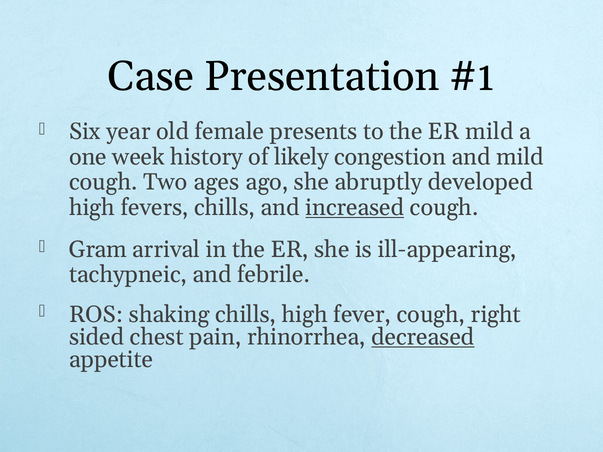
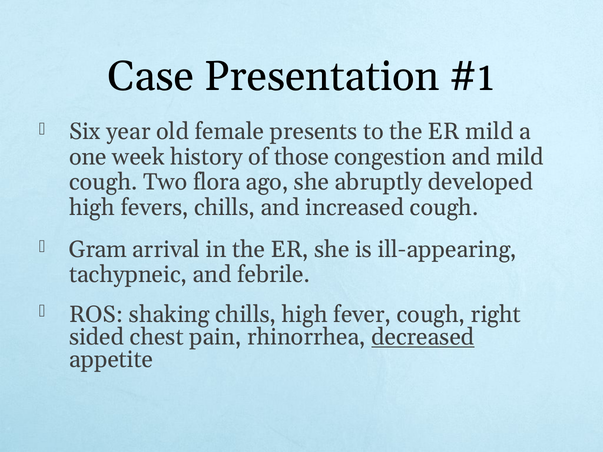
likely: likely -> those
ages: ages -> flora
increased underline: present -> none
